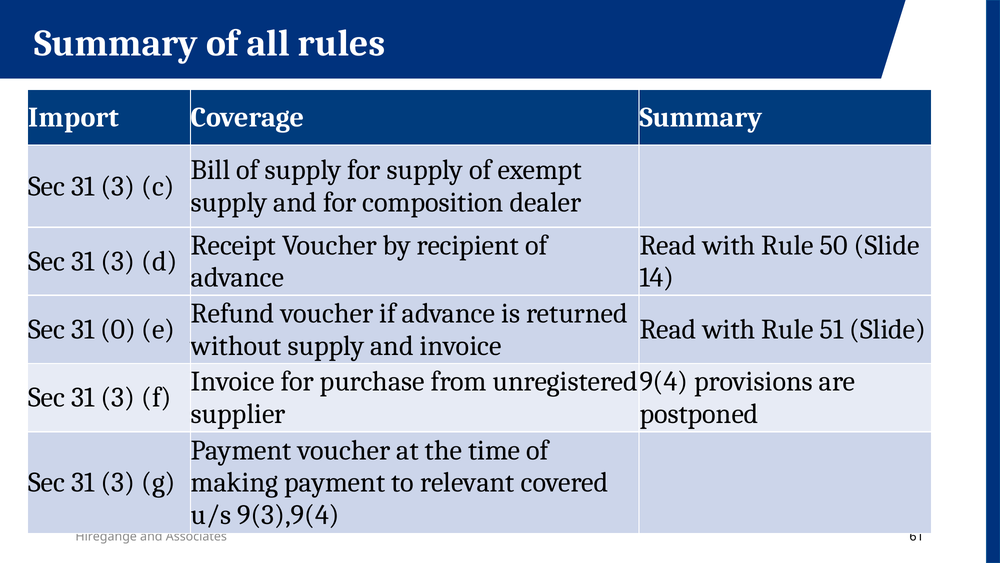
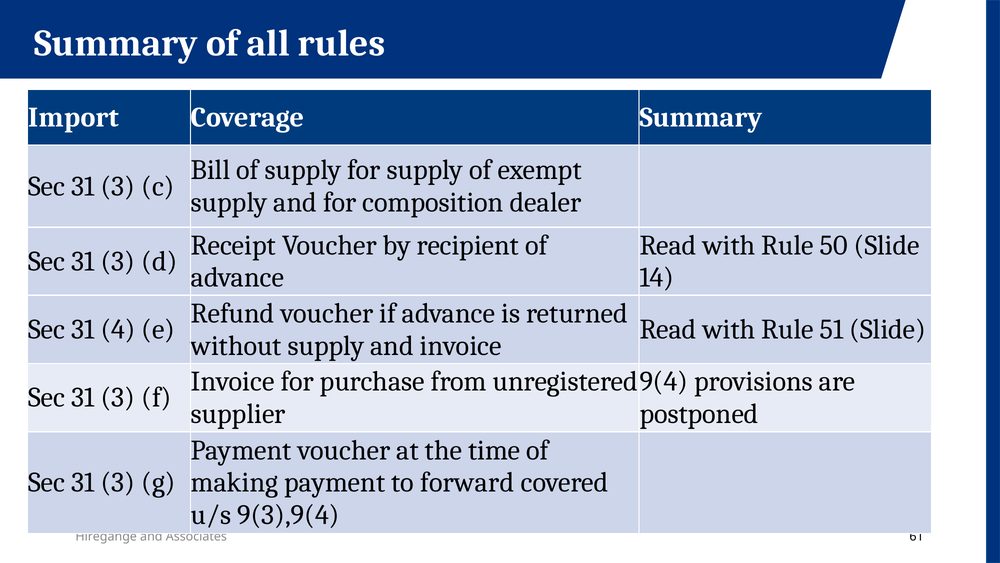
0: 0 -> 4
relevant: relevant -> forward
